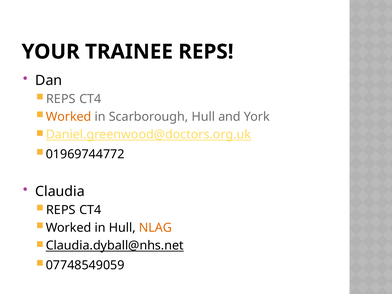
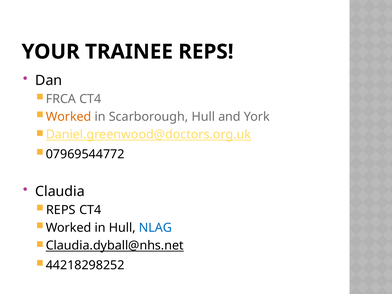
REPS at (61, 99): REPS -> FRCA
01969744772: 01969744772 -> 07969544772
NLAG colour: orange -> blue
07748549059: 07748549059 -> 44218298252
